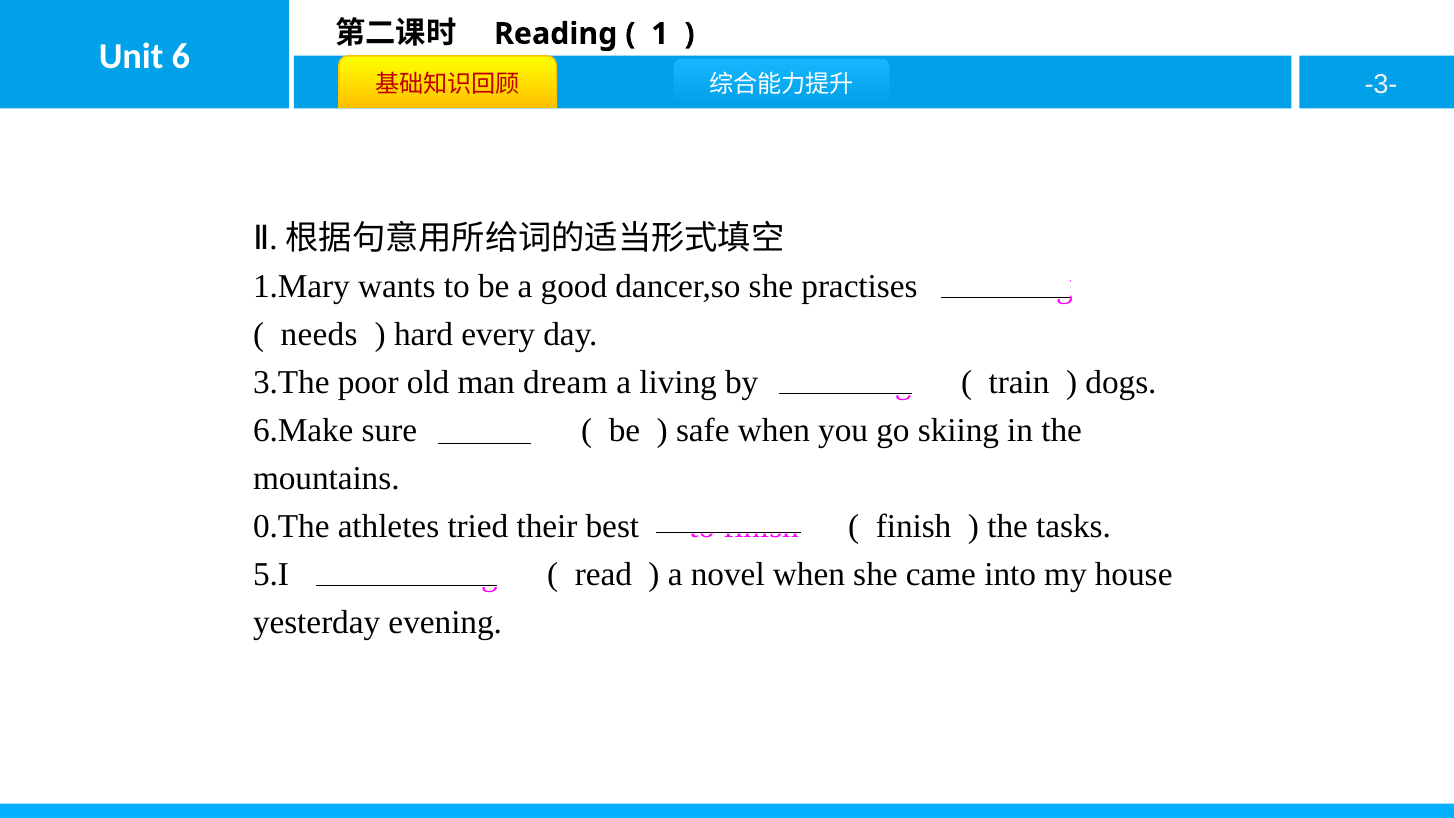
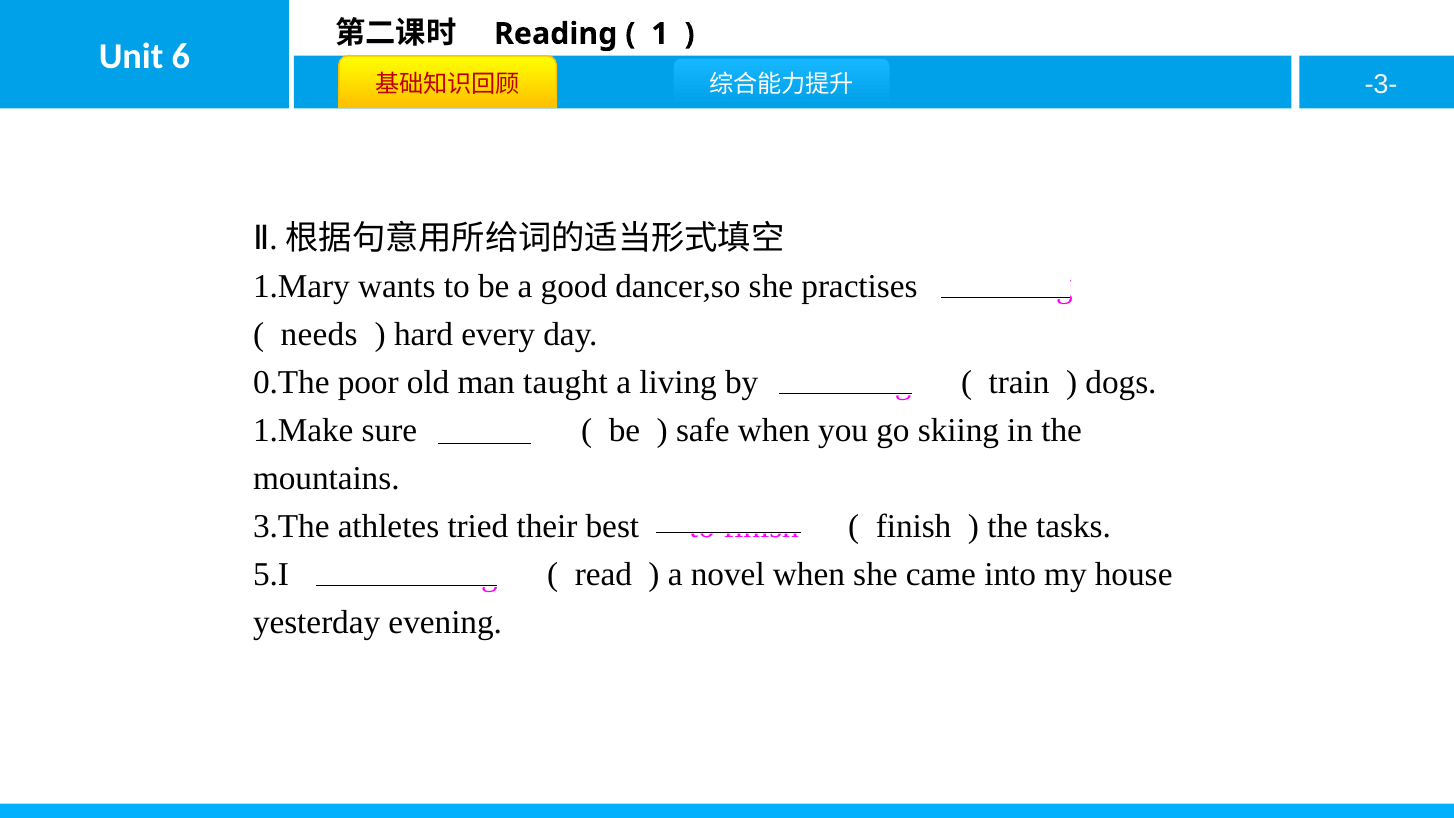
3.The: 3.The -> 0.The
dream: dream -> taught
6.Make: 6.Make -> 1.Make
0.The: 0.The -> 3.The
